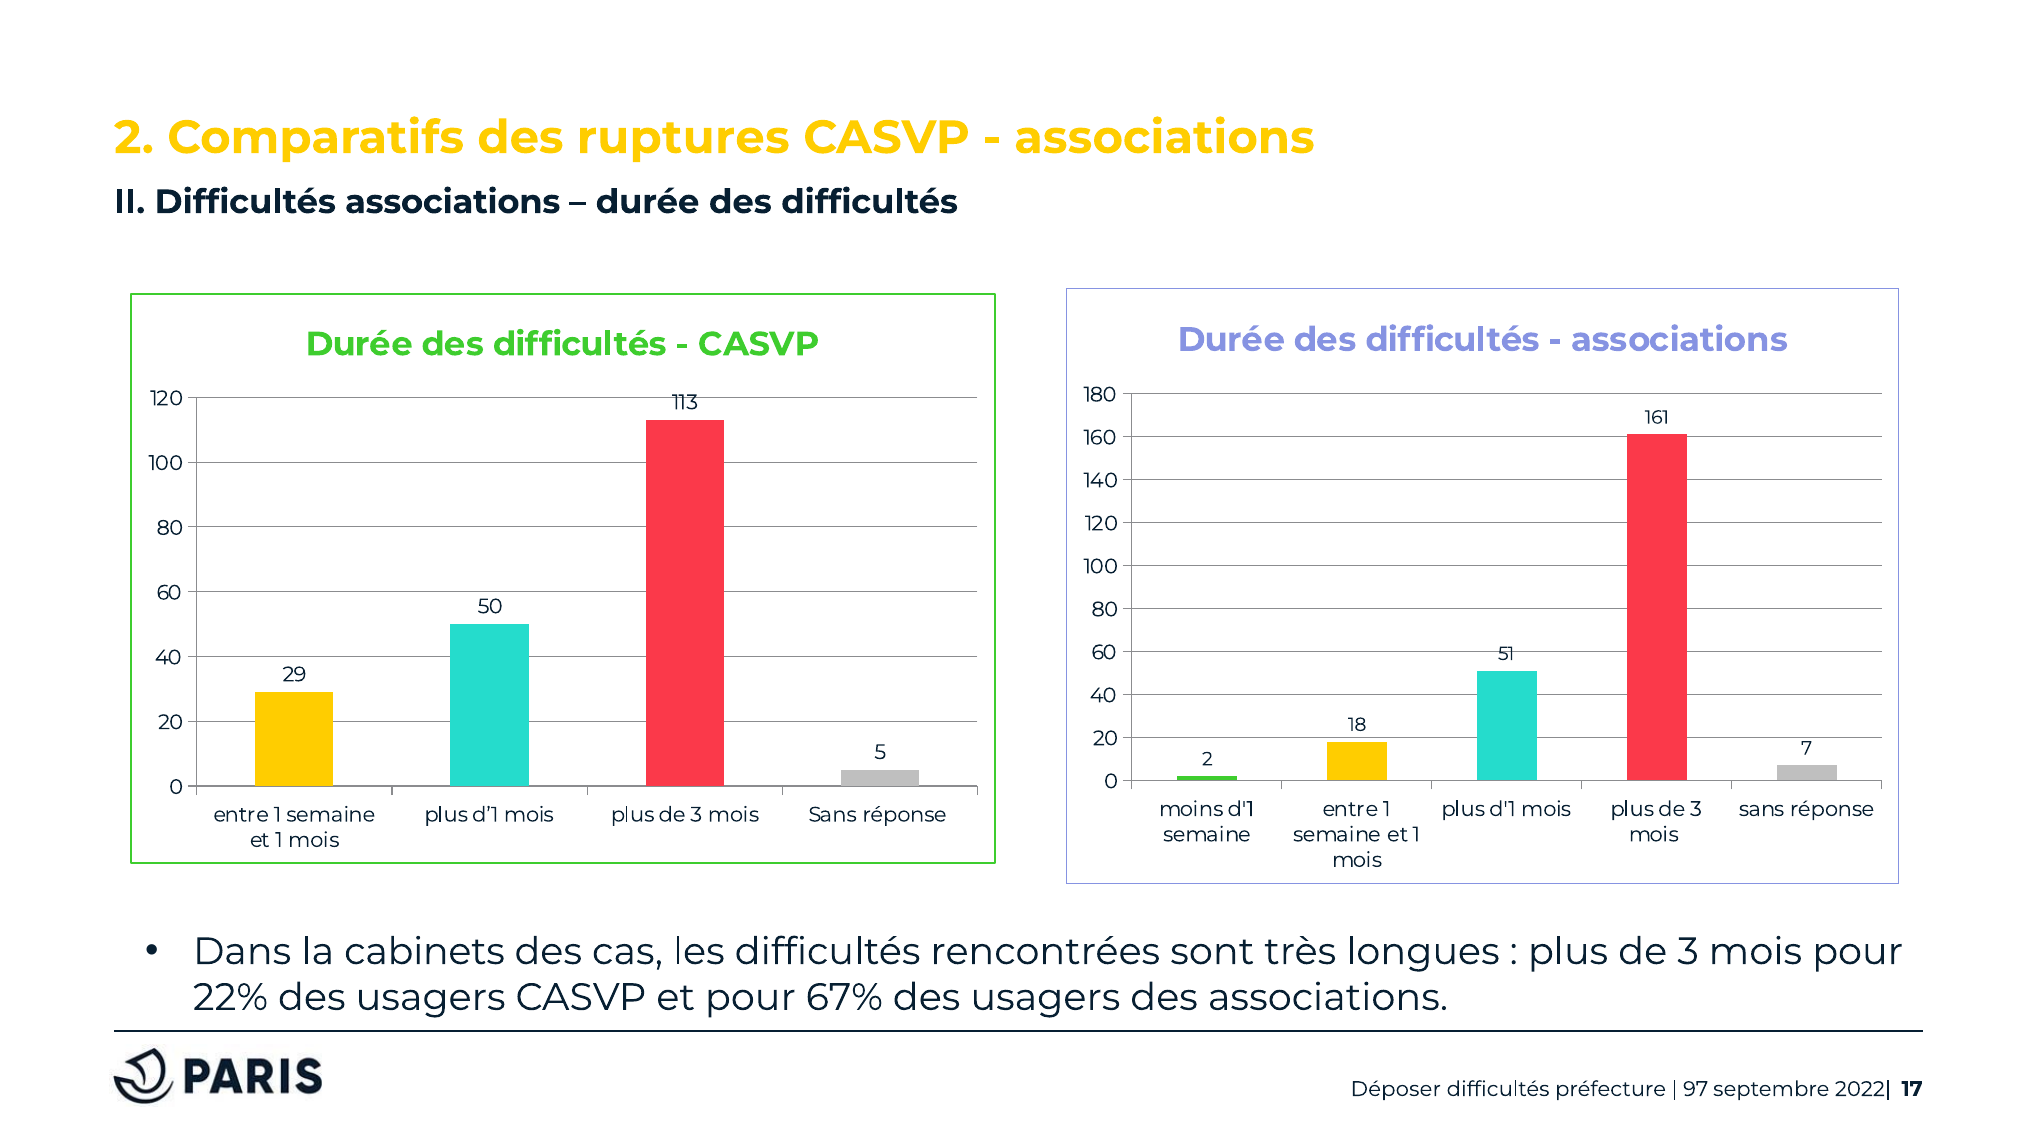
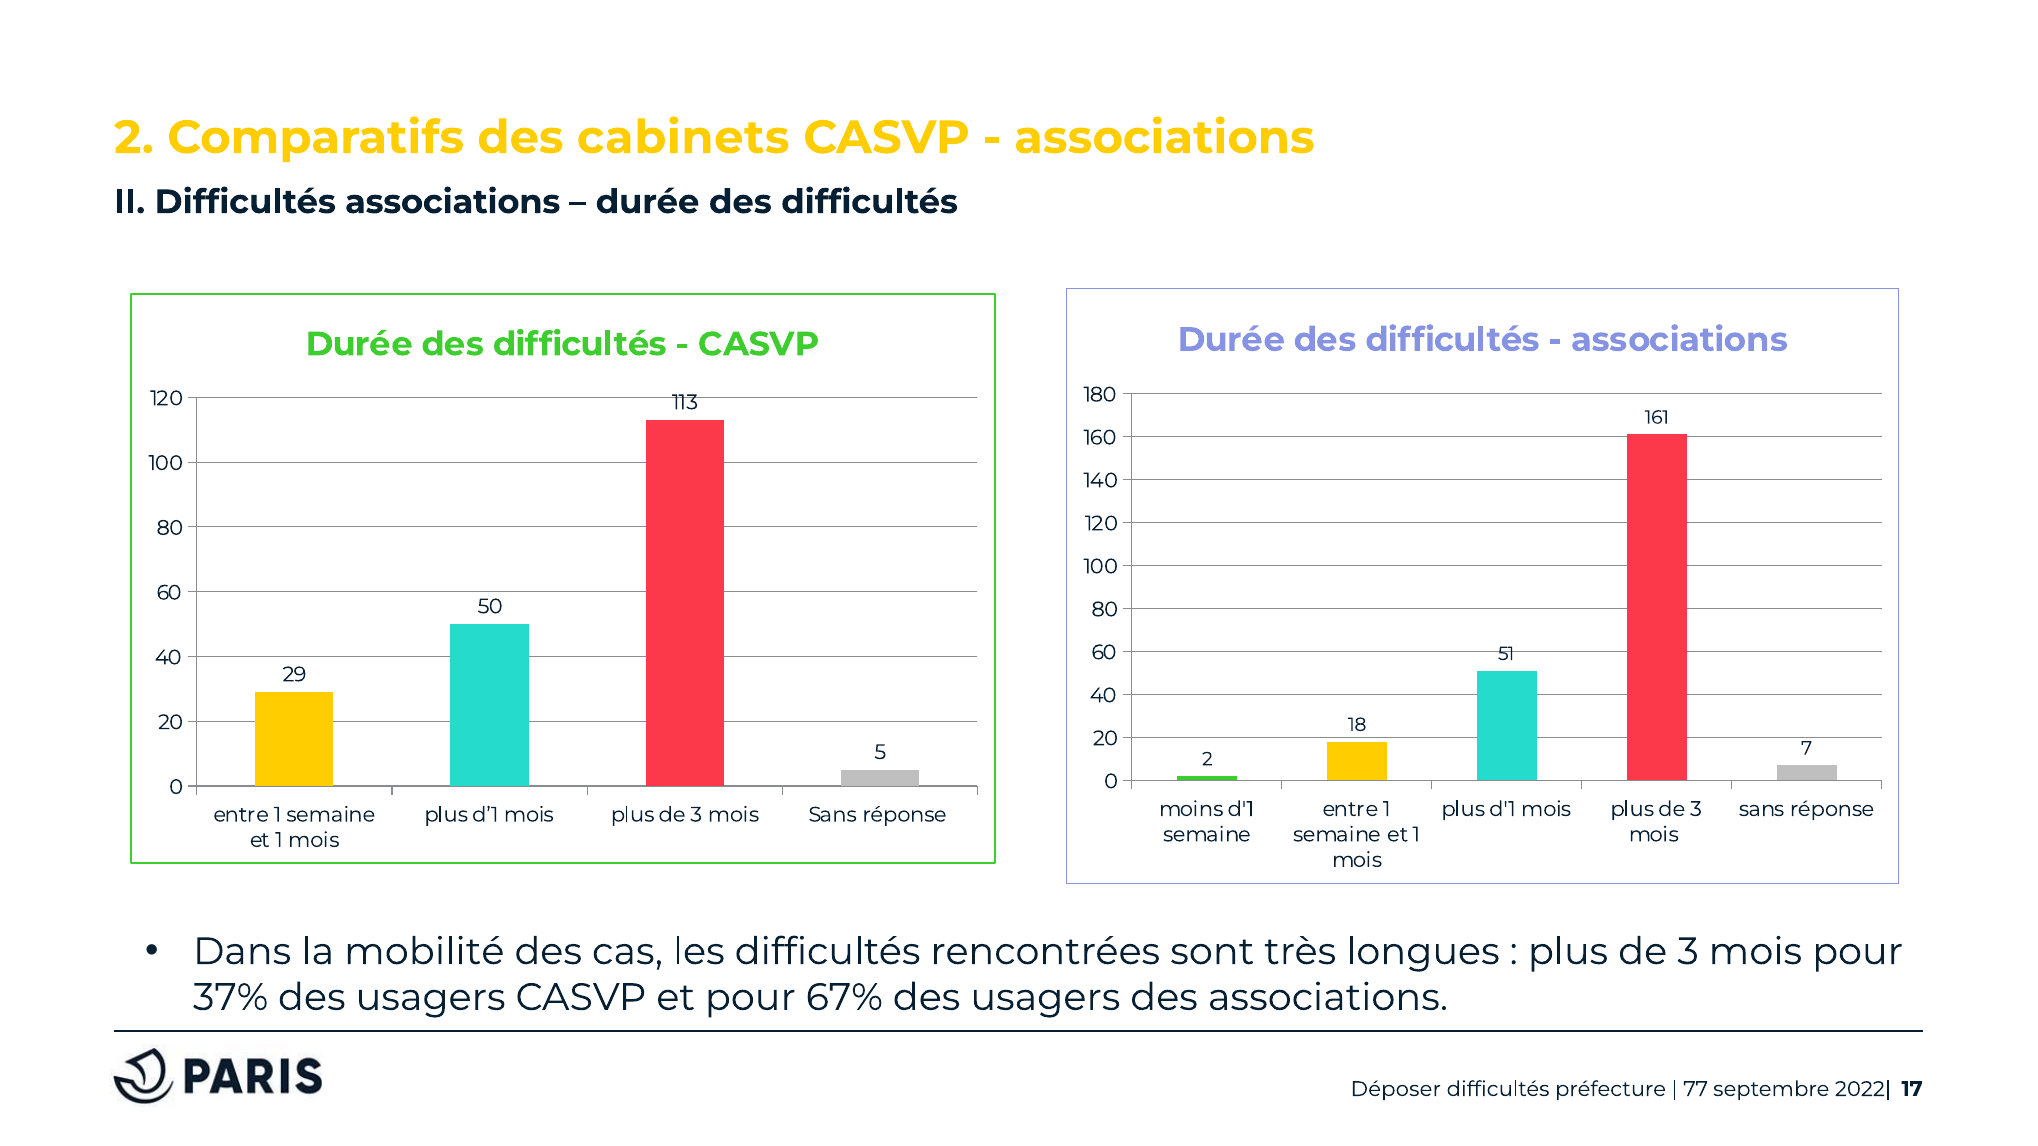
ruptures: ruptures -> cabinets
cabinets: cabinets -> mobilité
22%: 22% -> 37%
97: 97 -> 77
